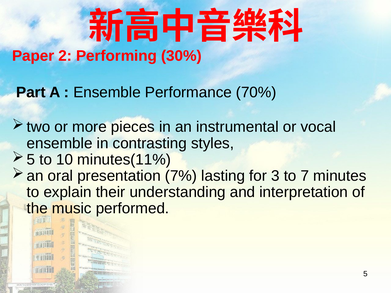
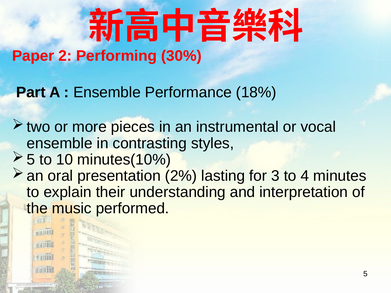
70%: 70% -> 18%
minutes(11%: minutes(11% -> minutes(10%
7%: 7% -> 2%
7: 7 -> 4
